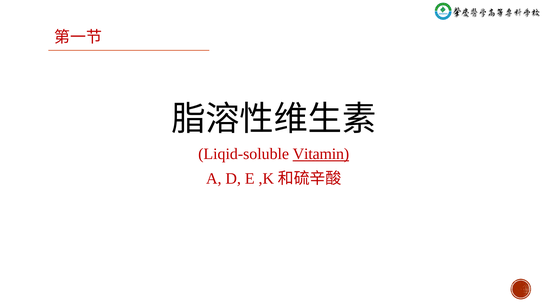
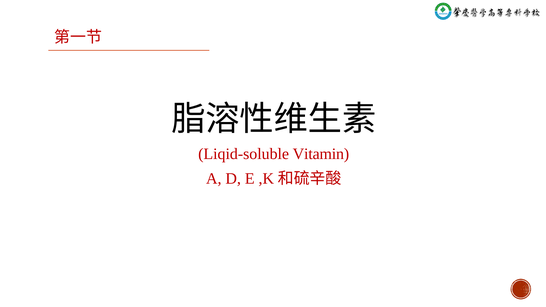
Vitamin underline: present -> none
